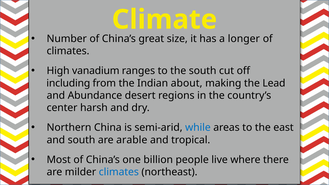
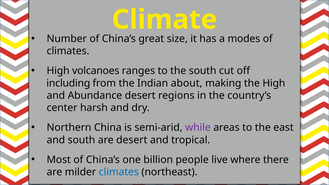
longer: longer -> modes
vanadium: vanadium -> volcanoes
the Lead: Lead -> High
while colour: blue -> purple
are arable: arable -> desert
